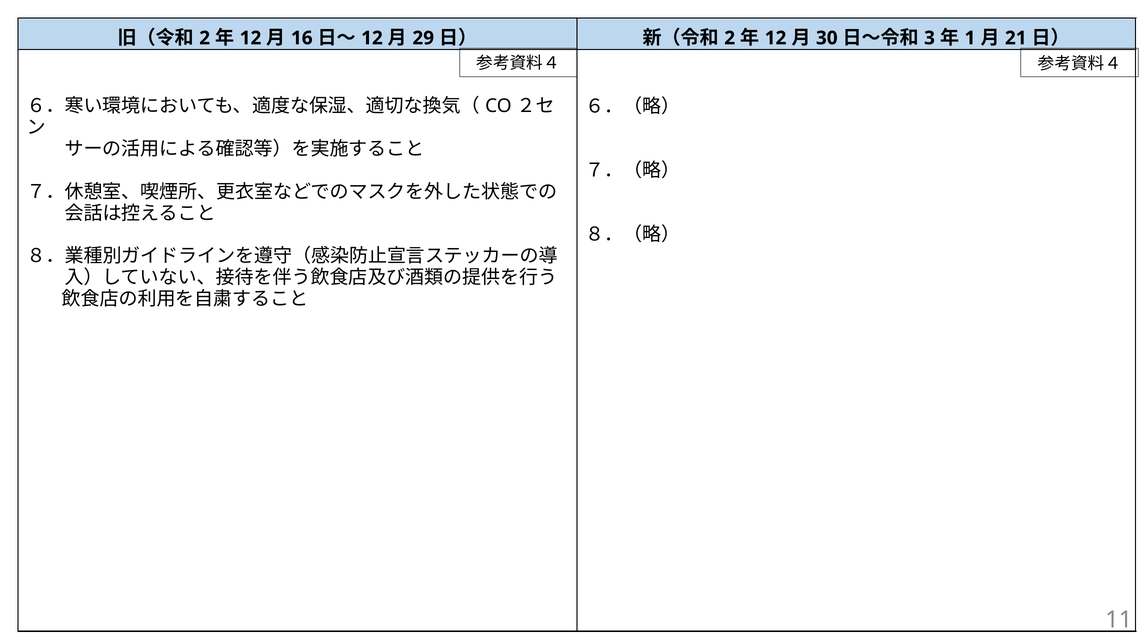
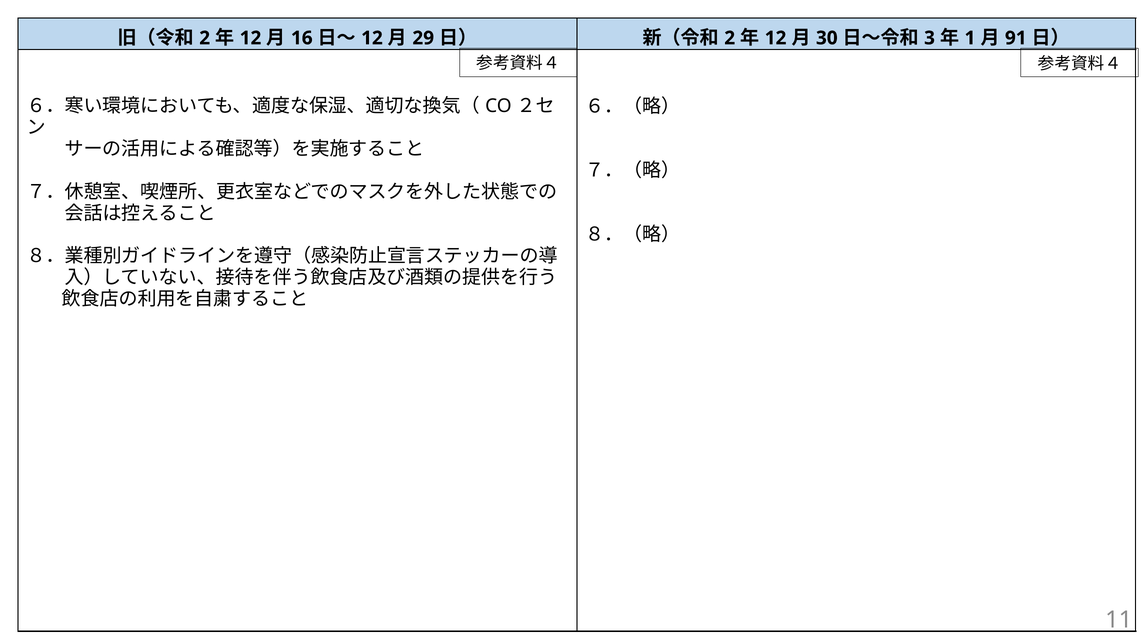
21: 21 -> 91
